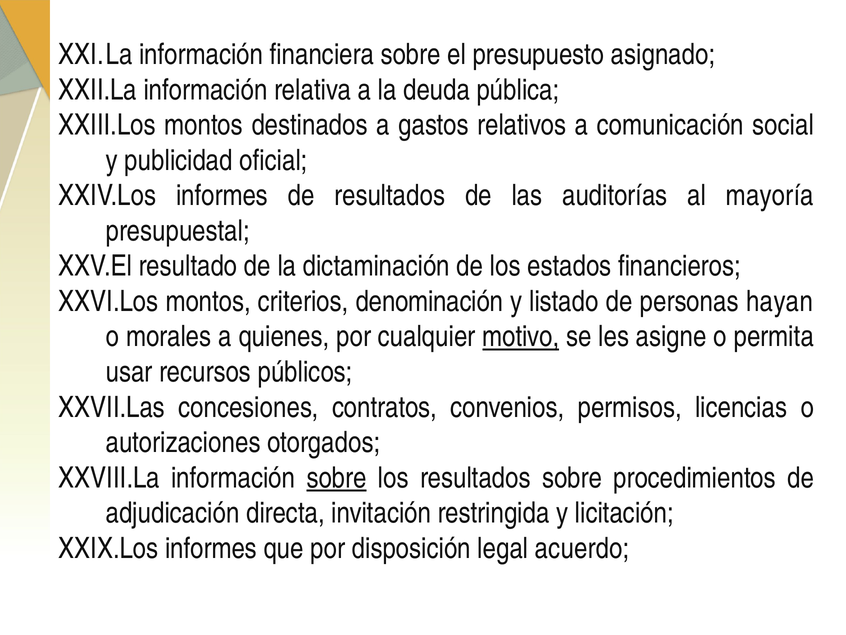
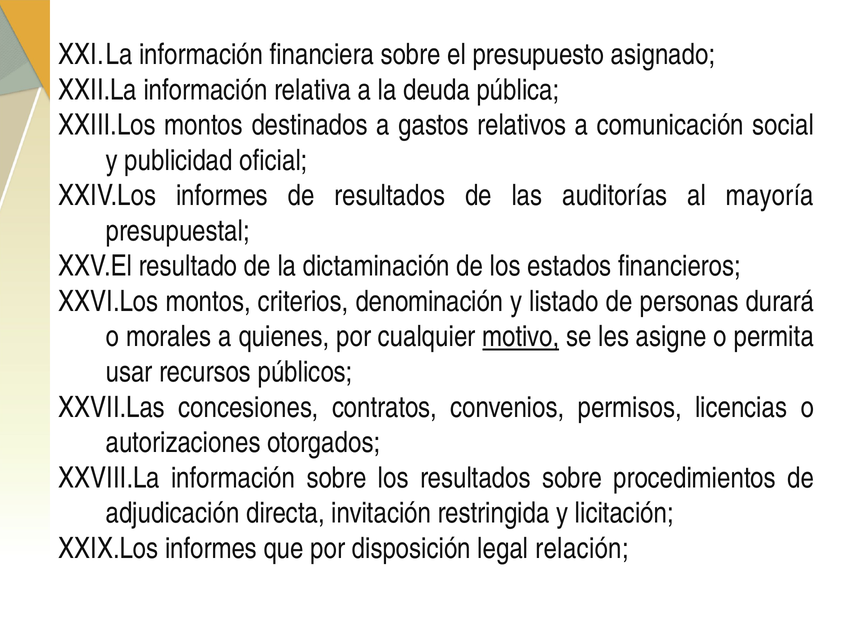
hayan: hayan -> durará
sobre at (337, 477) underline: present -> none
acuerdo: acuerdo -> relación
